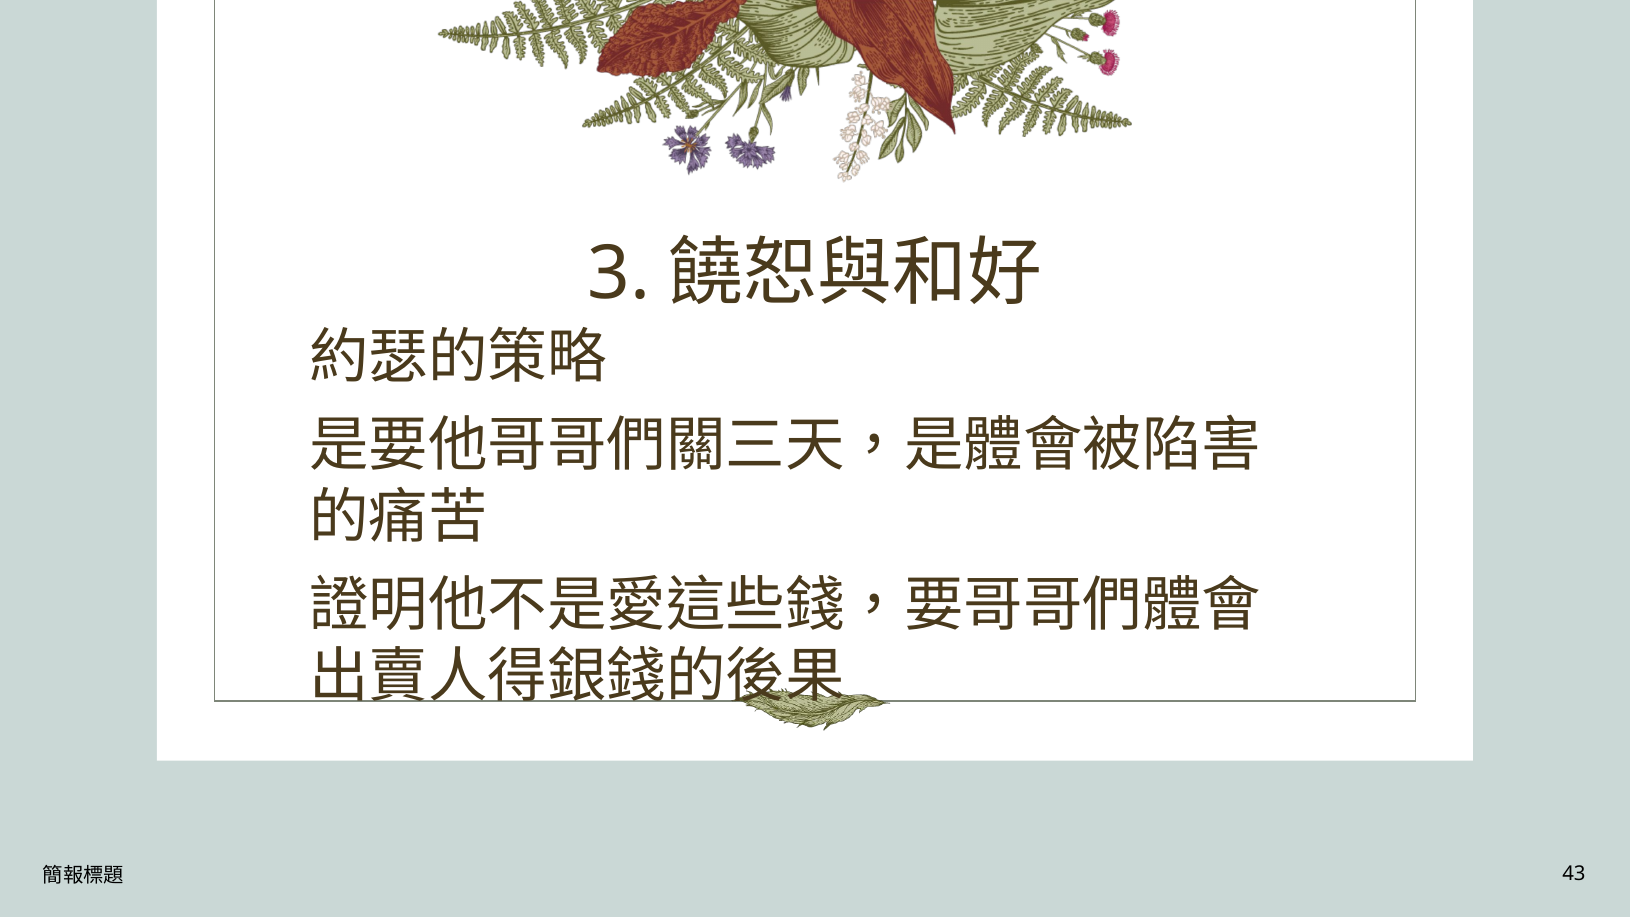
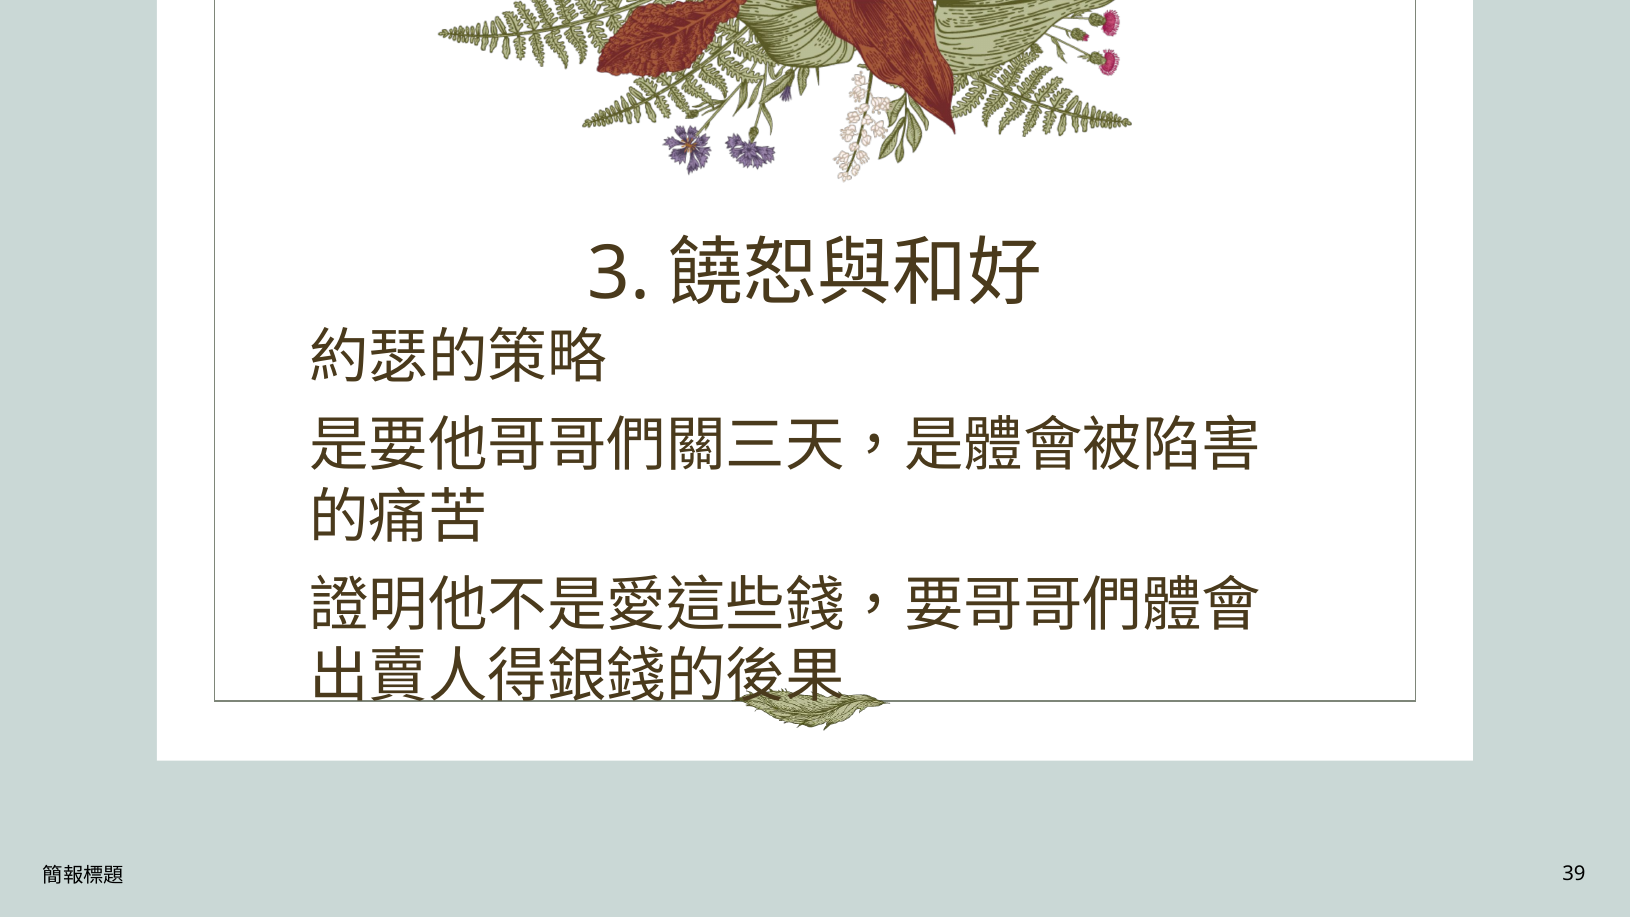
43: 43 -> 39
